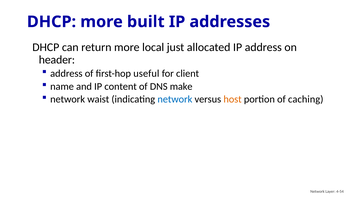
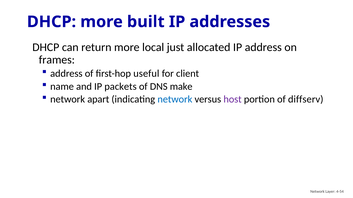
header: header -> frames
content: content -> packets
waist: waist -> apart
host colour: orange -> purple
caching: caching -> diffserv
